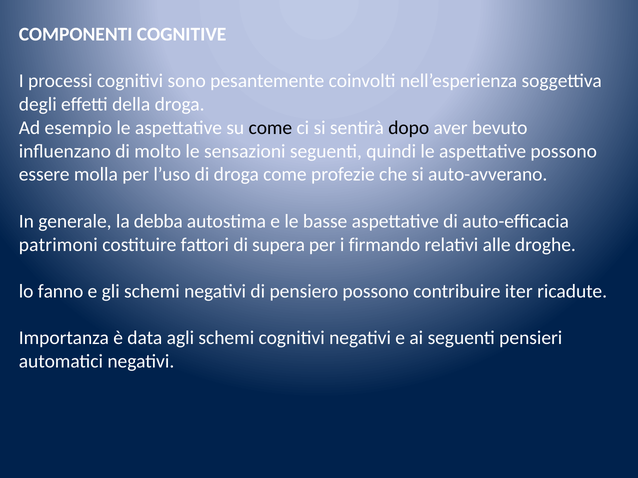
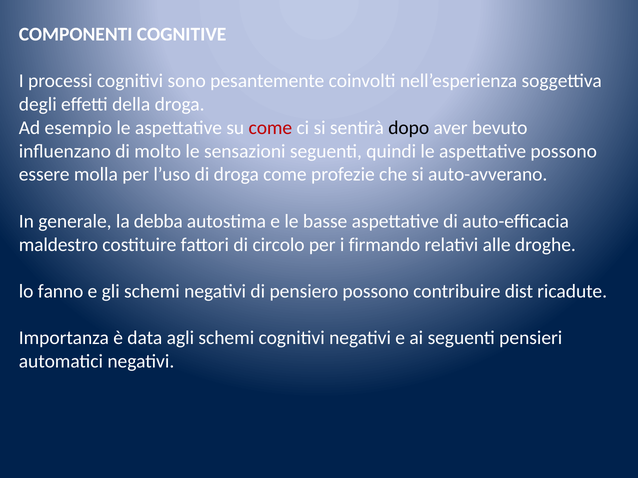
come at (270, 128) colour: black -> red
patrimoni: patrimoni -> maldestro
supera: supera -> circolo
iter: iter -> dist
